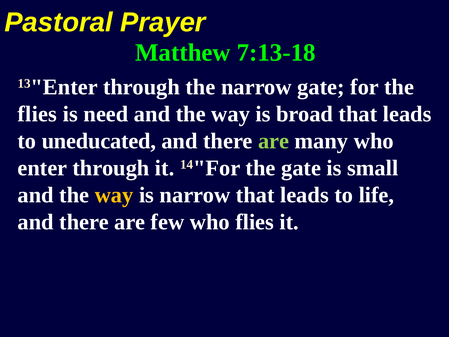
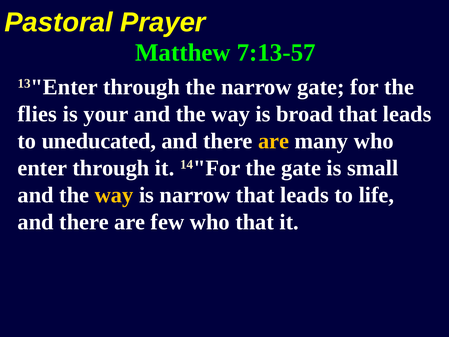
7:13-18: 7:13-18 -> 7:13-57
need: need -> your
are at (274, 141) colour: light green -> yellow
who flies: flies -> that
